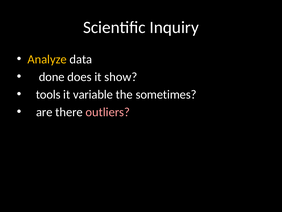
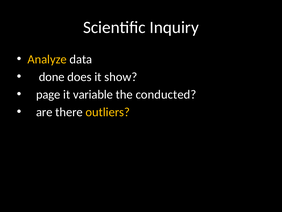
tools: tools -> page
sometimes: sometimes -> conducted
outliers colour: pink -> yellow
